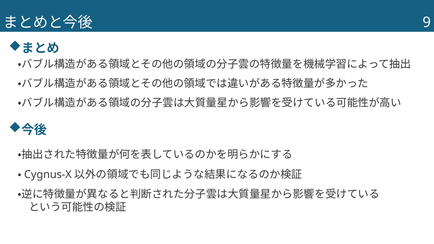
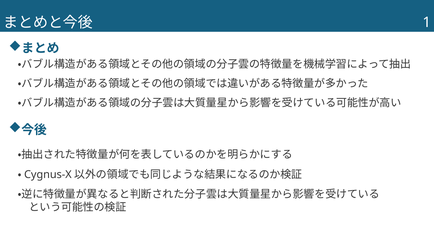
9: 9 -> 1
